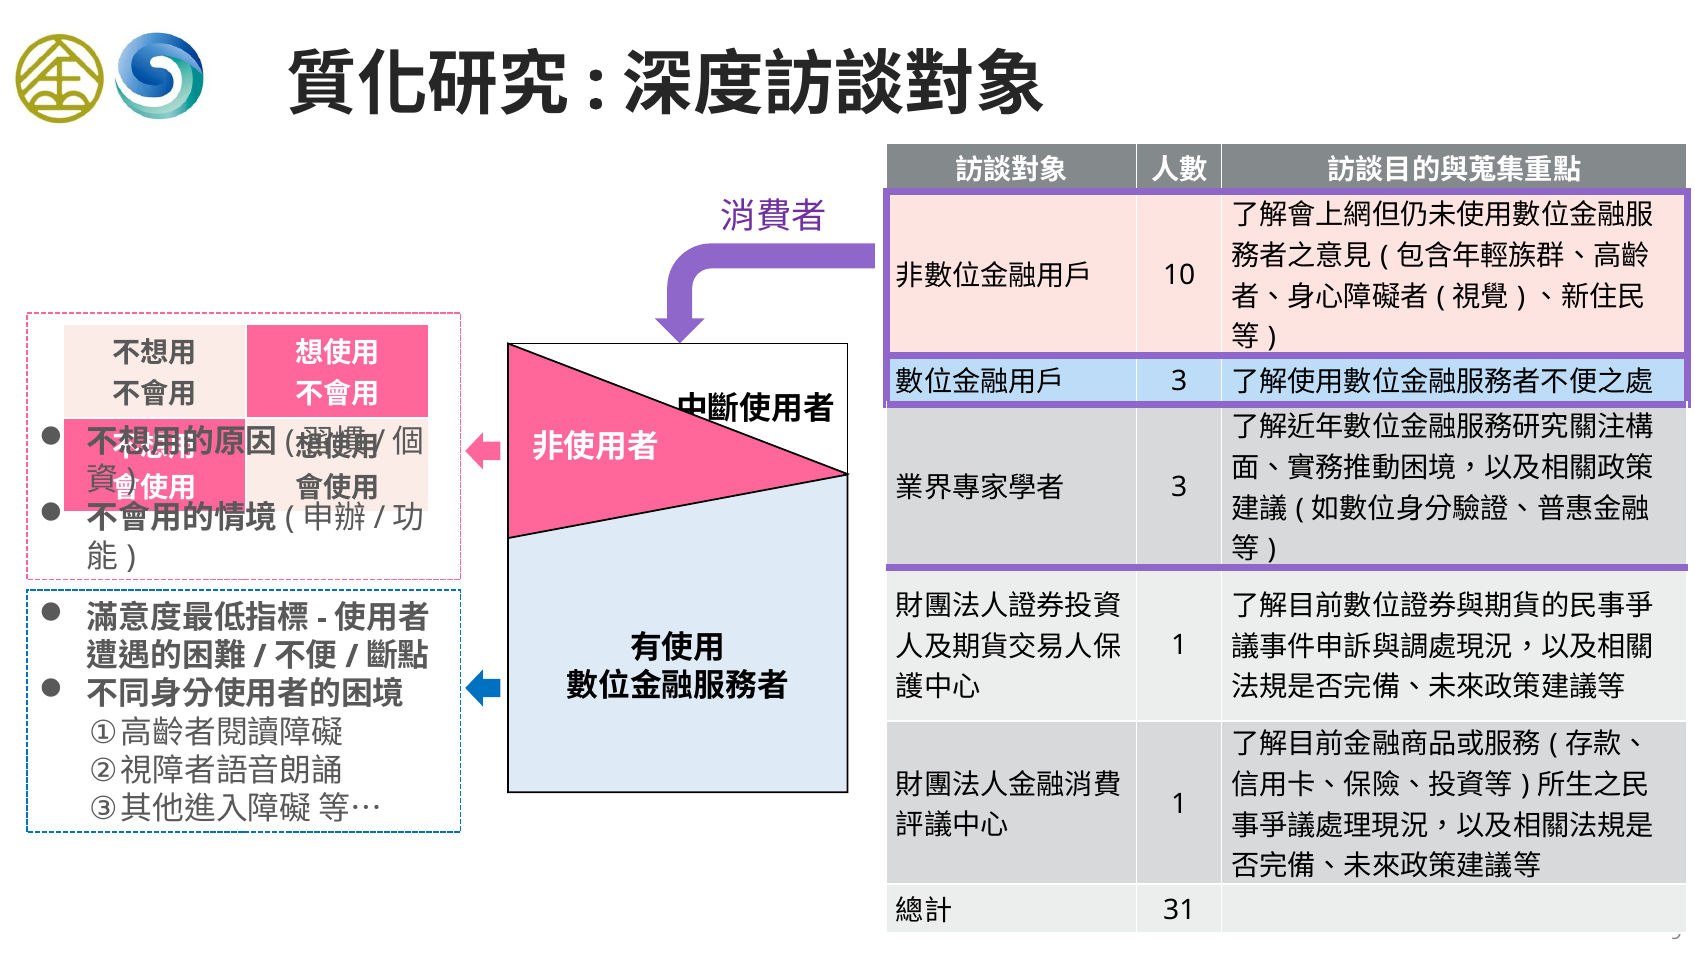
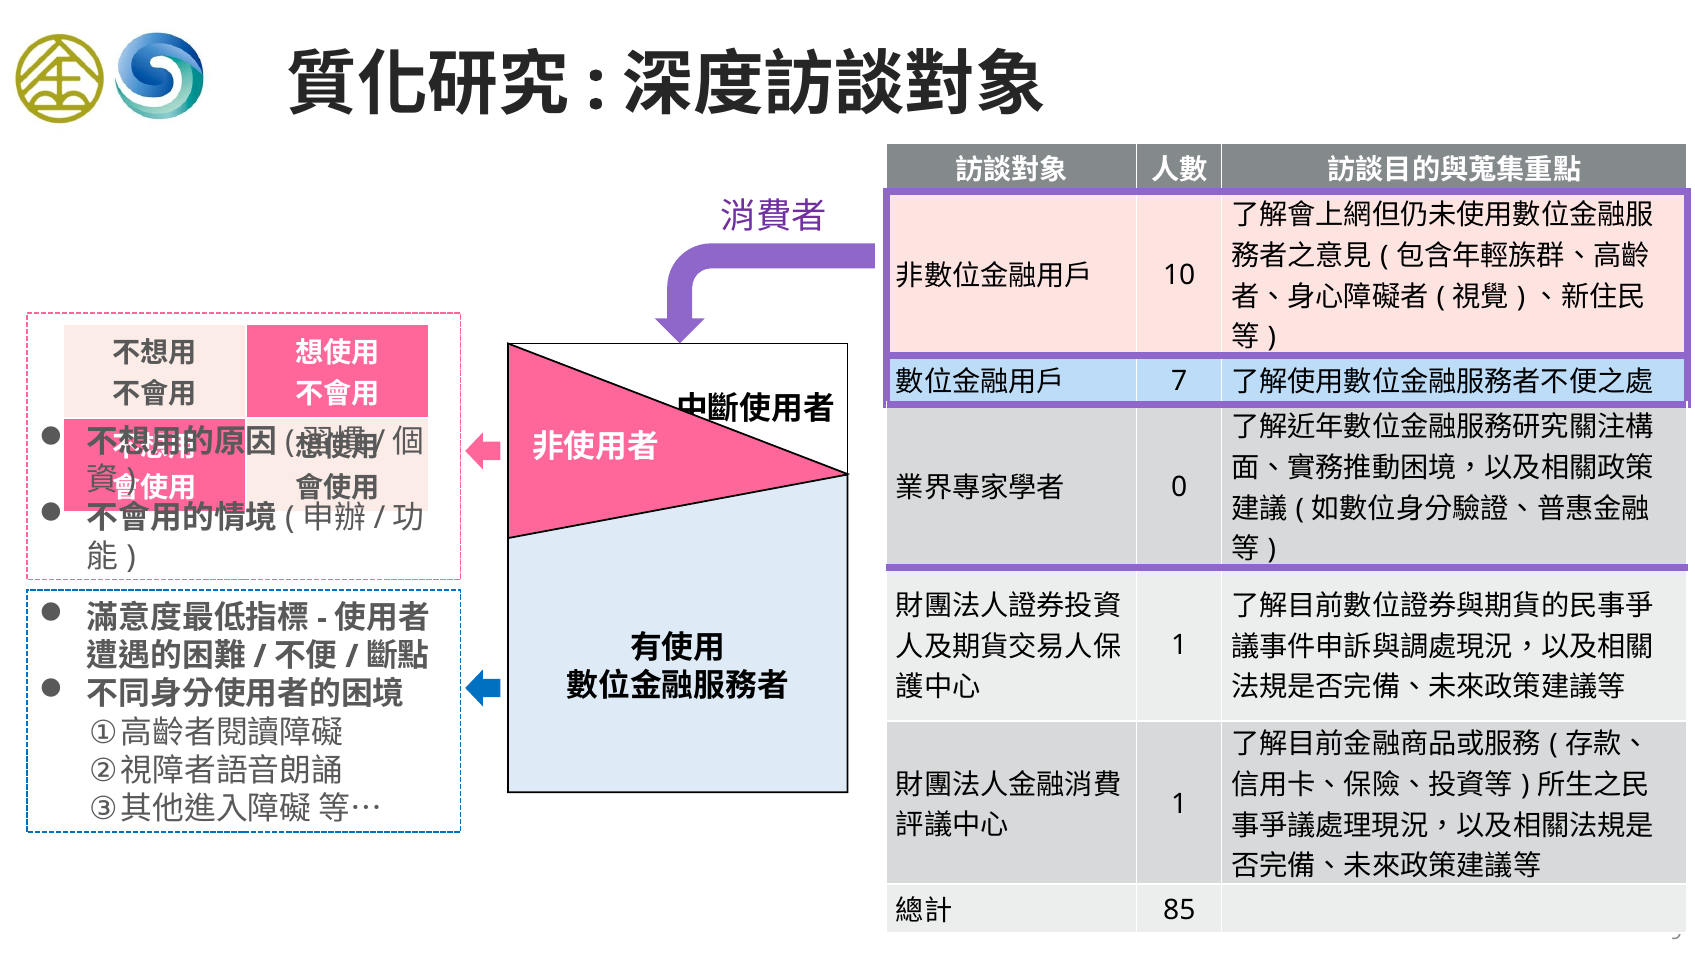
3 at (1179, 381): 3 -> 7
3 at (1179, 487): 3 -> 0
31: 31 -> 85
